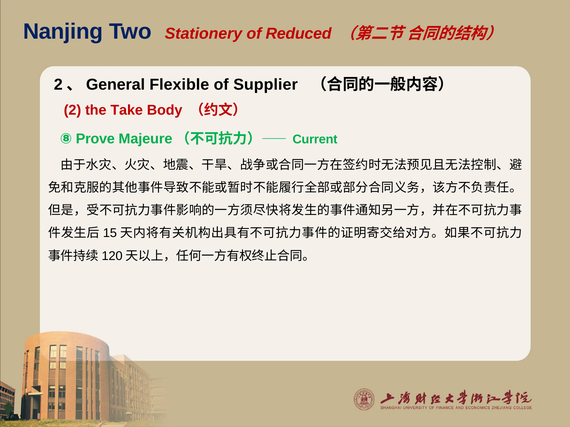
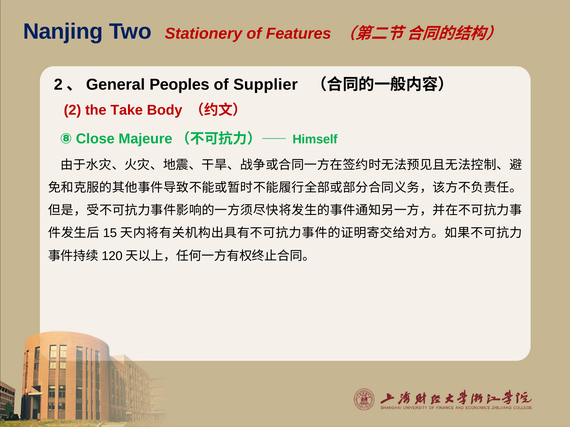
Reduced: Reduced -> Features
Flexible: Flexible -> Peoples
Prove: Prove -> Close
Current: Current -> Himself
